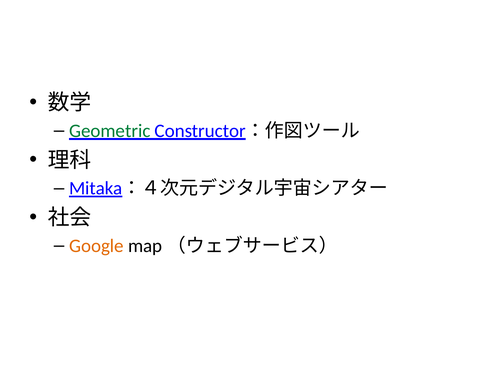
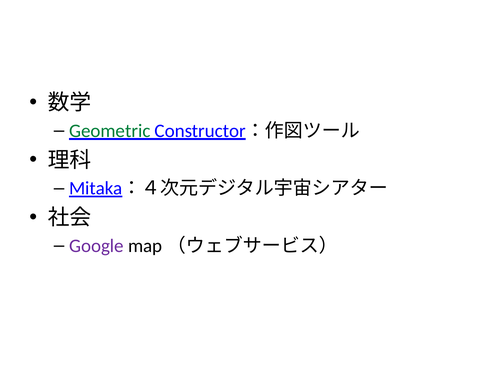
Google colour: orange -> purple
